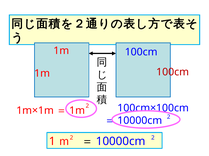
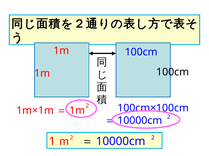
100cm at (173, 72) colour: red -> black
